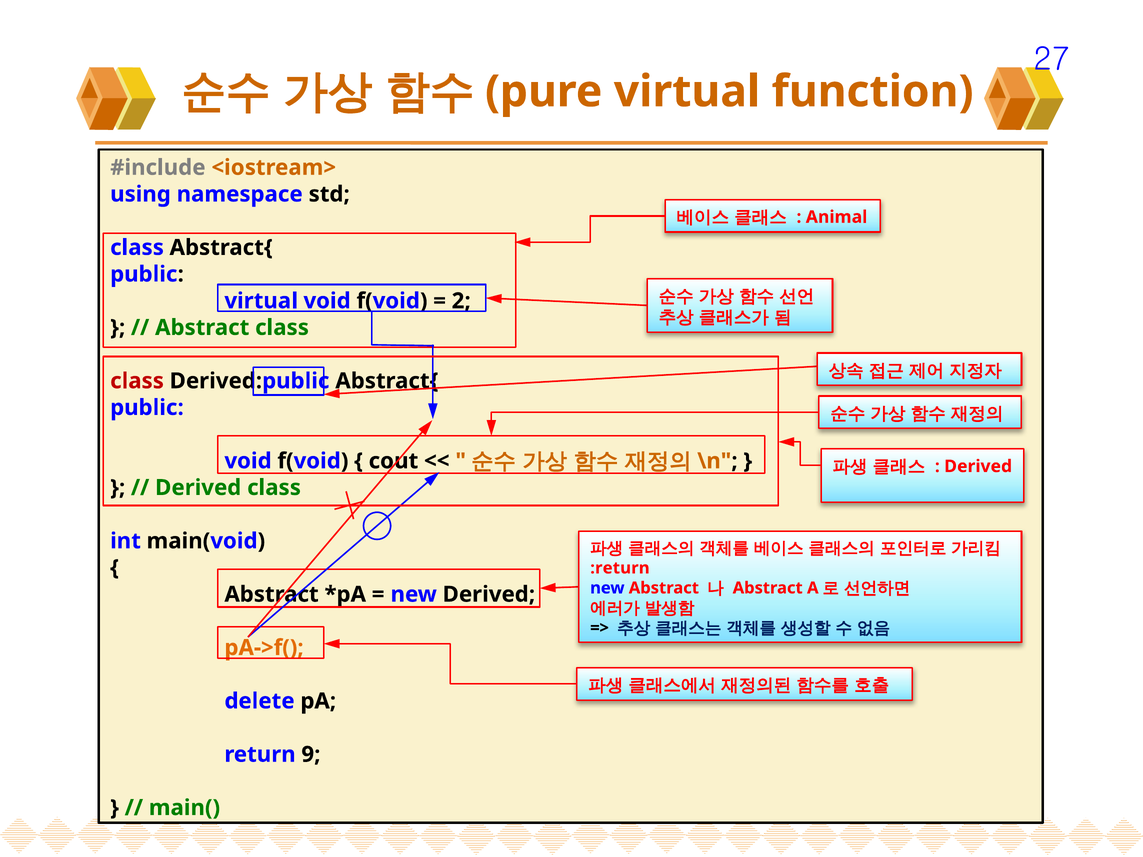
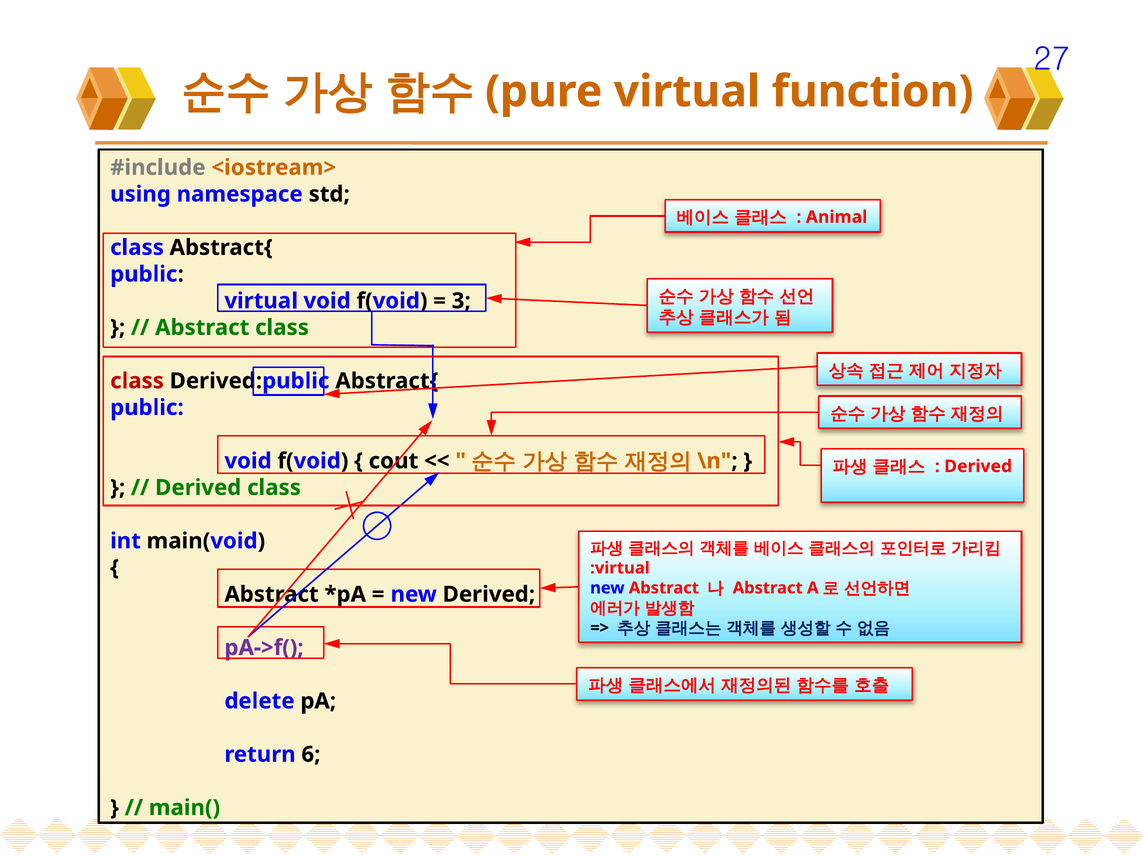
2: 2 -> 3
:return: :return -> :virtual
pA->f( colour: orange -> purple
9: 9 -> 6
